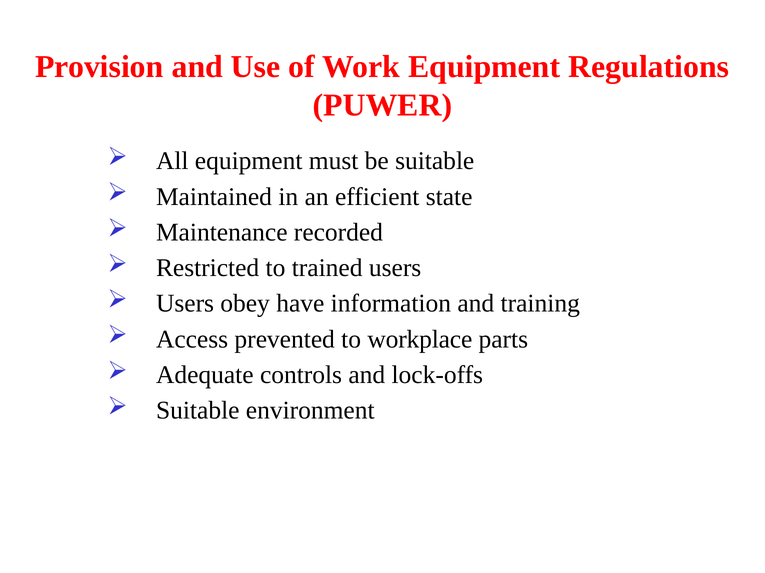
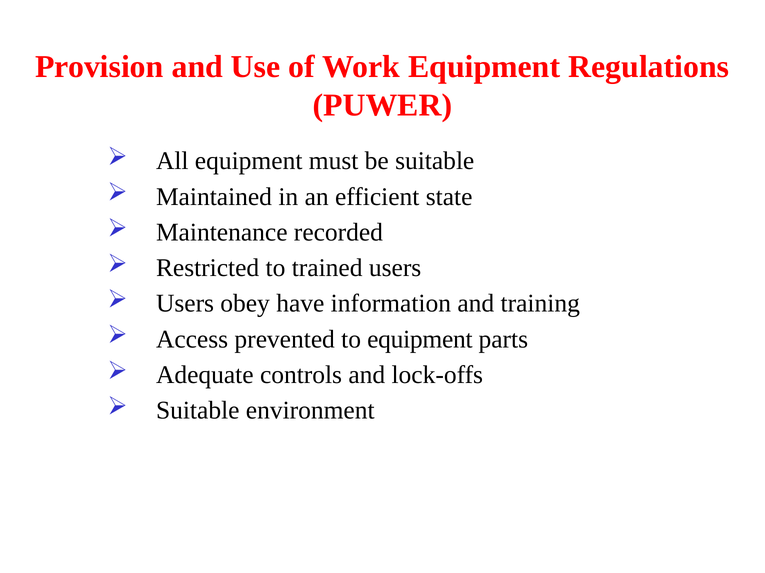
to workplace: workplace -> equipment
